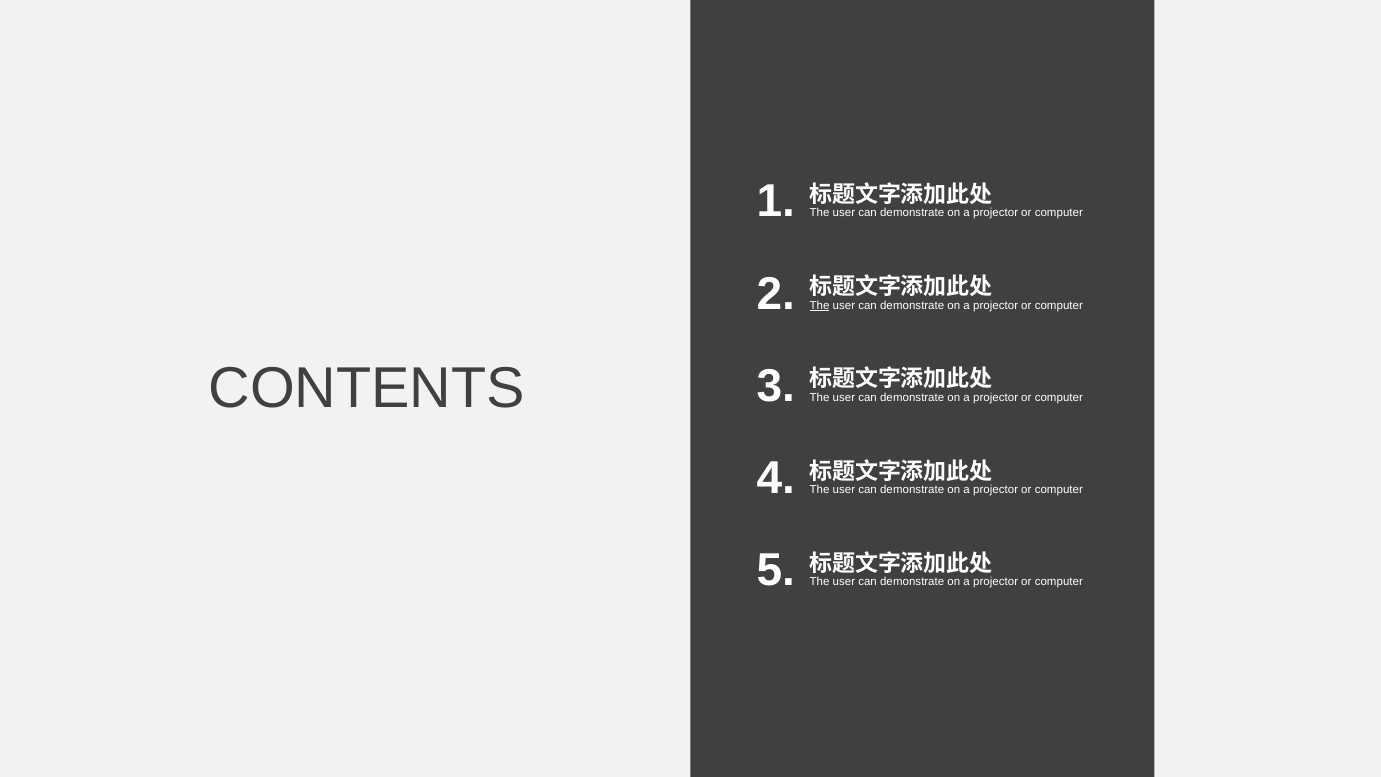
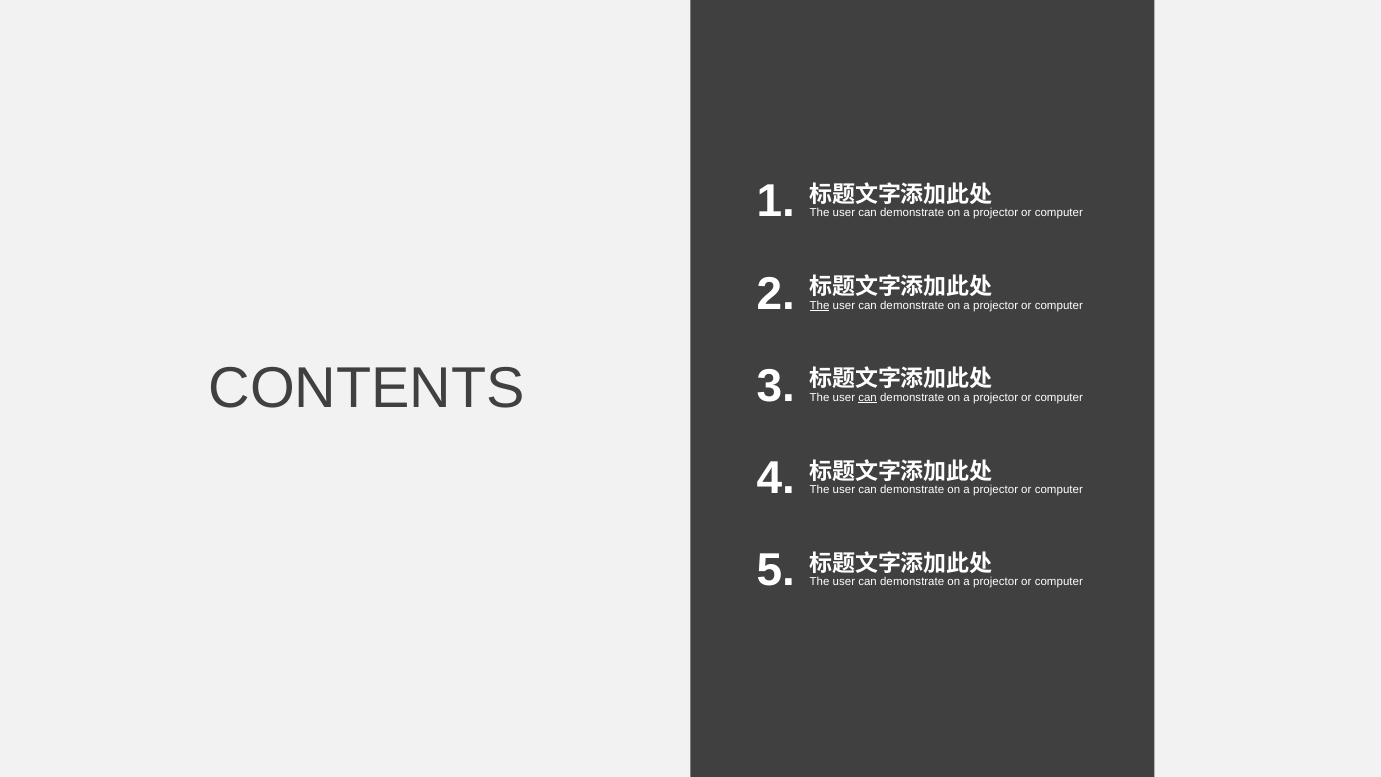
can at (868, 398) underline: none -> present
